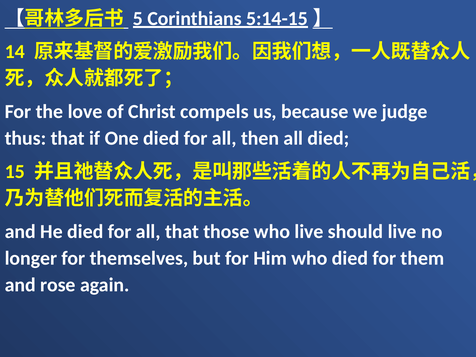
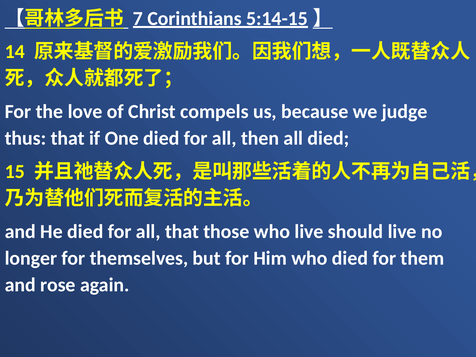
5: 5 -> 7
